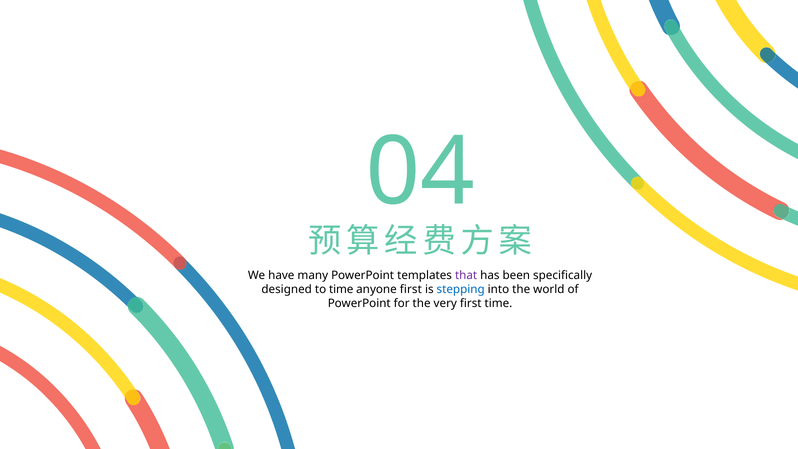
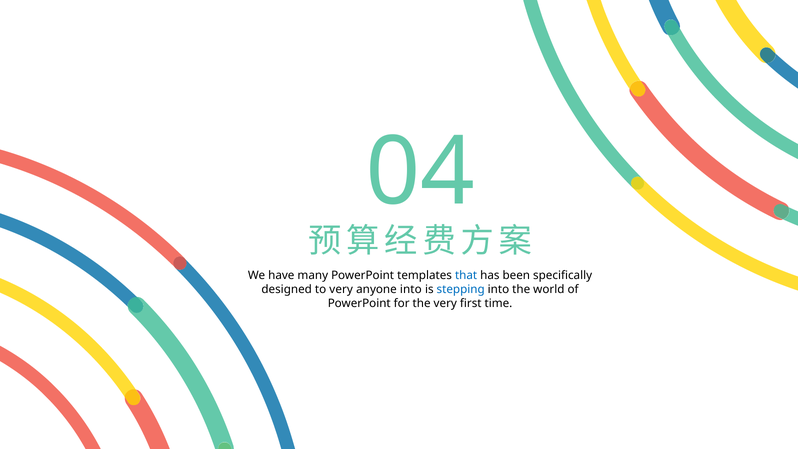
that colour: purple -> blue
to time: time -> very
anyone first: first -> into
